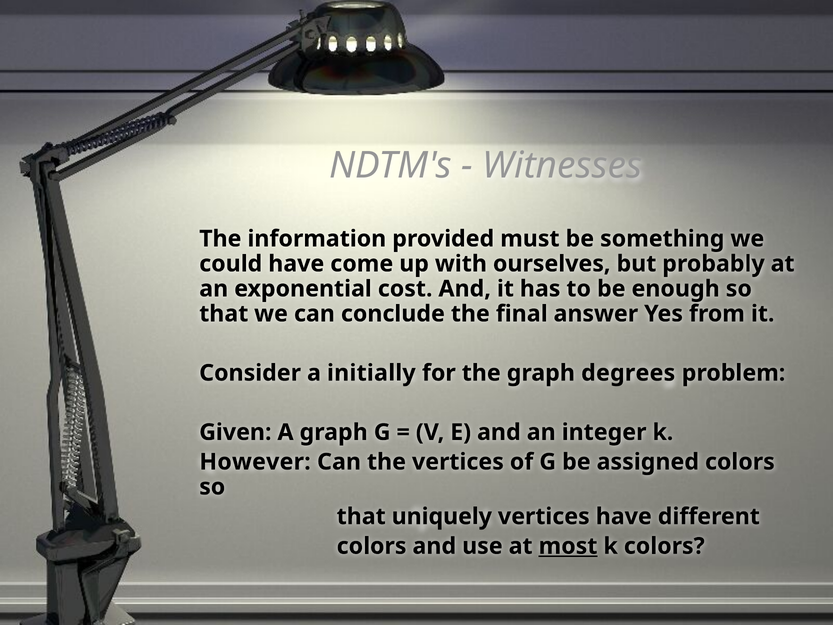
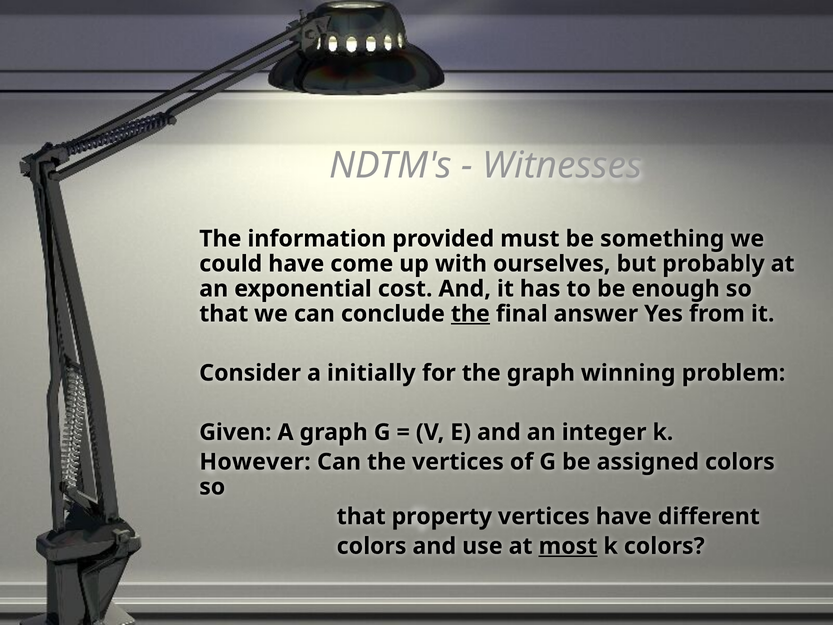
the at (470, 314) underline: none -> present
degrees: degrees -> winning
uniquely: uniquely -> property
